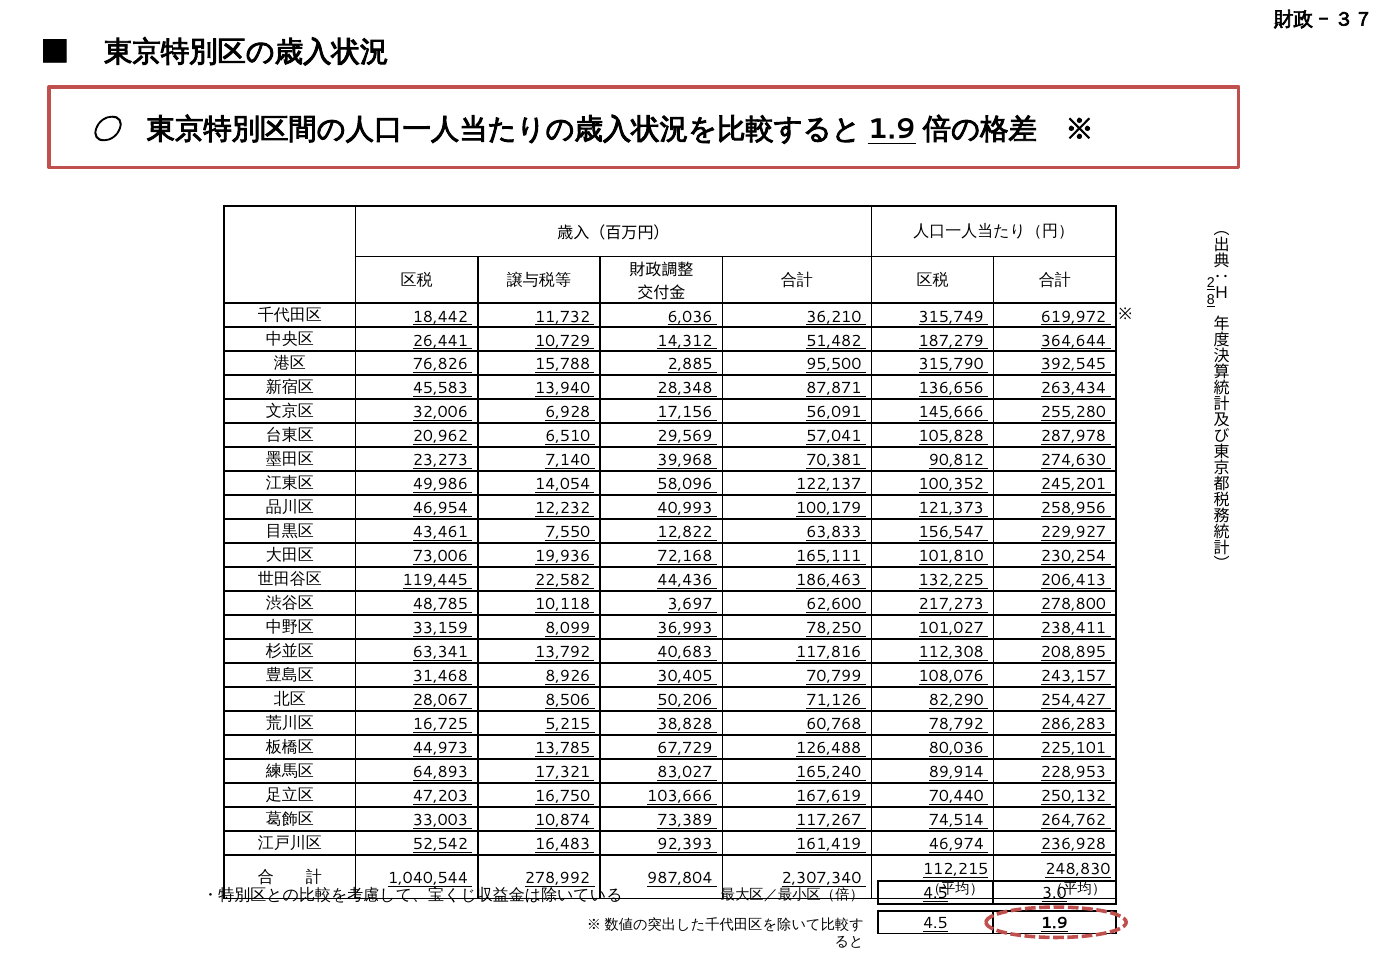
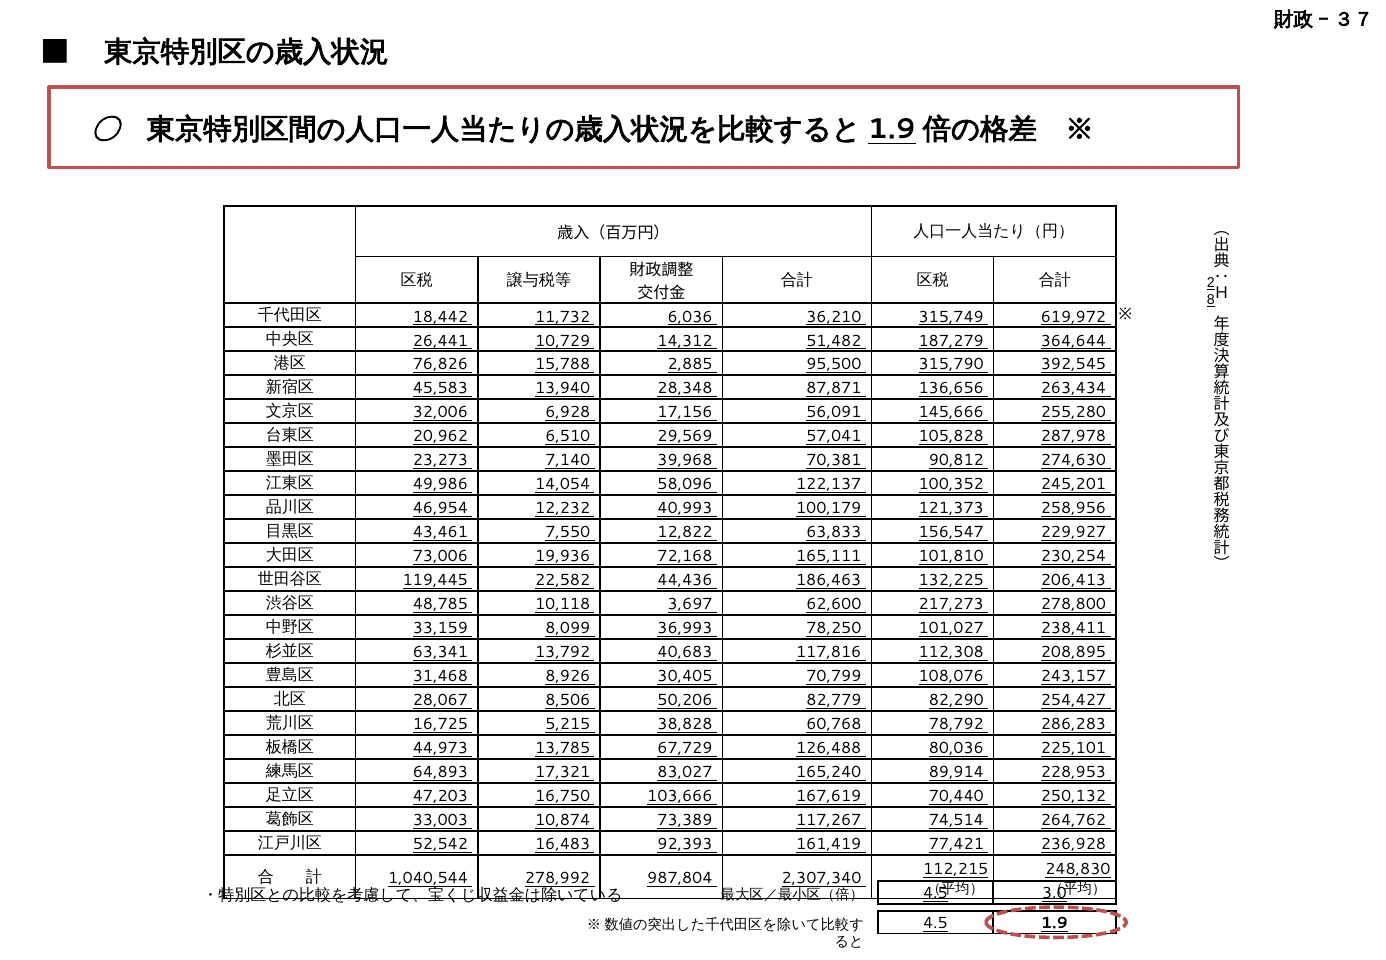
71,126: 71,126 -> 82,779
46,974: 46,974 -> 77,421
